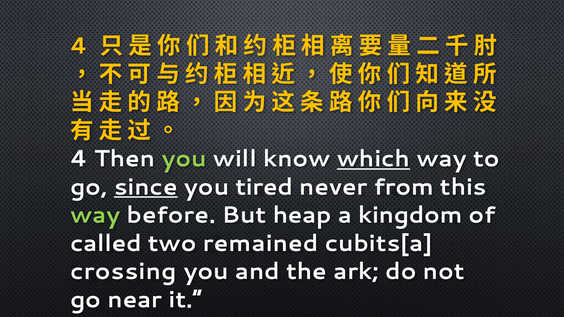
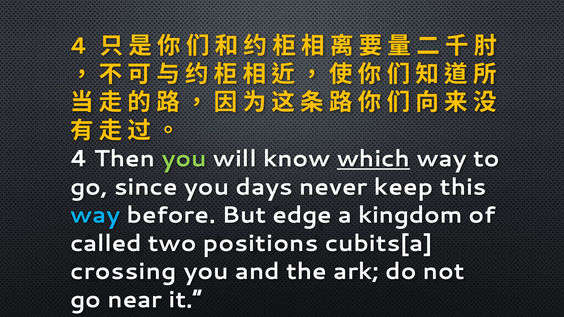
since underline: present -> none
tired: tired -> days
from: from -> keep
way at (95, 215) colour: light green -> light blue
heap: heap -> edge
remained: remained -> positions
